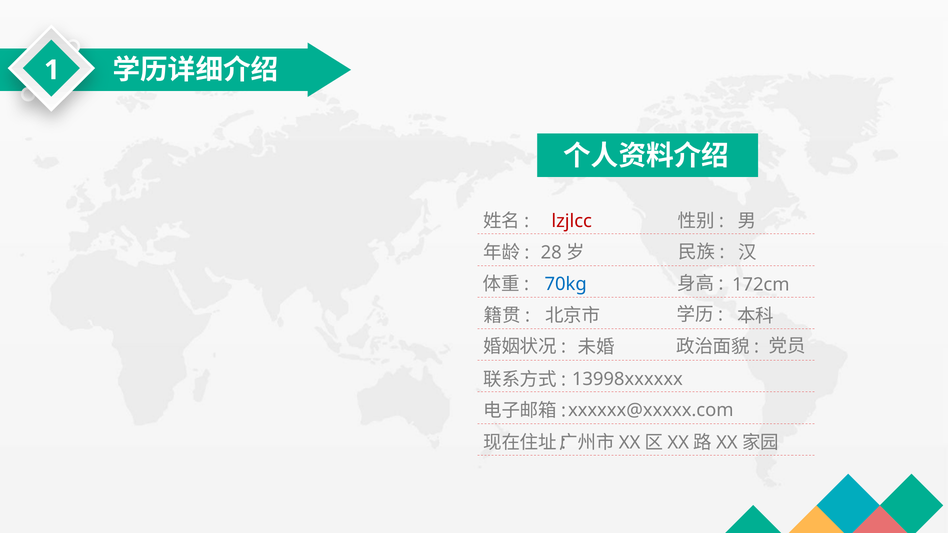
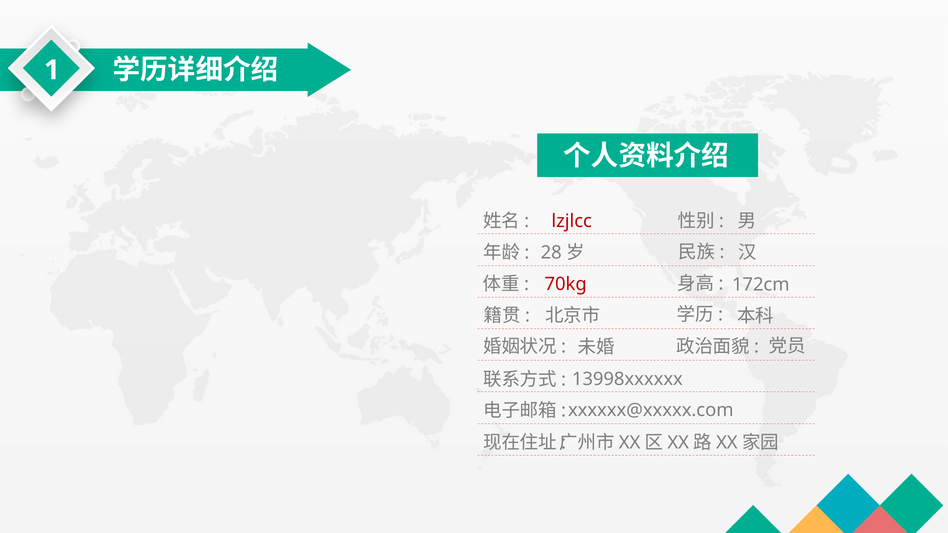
70kg colour: blue -> red
